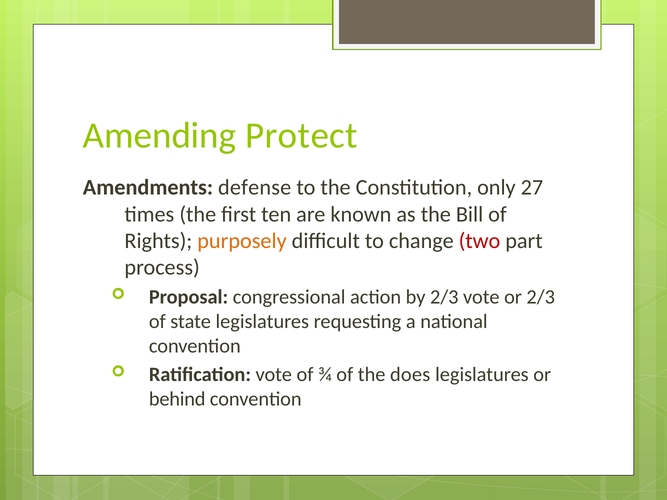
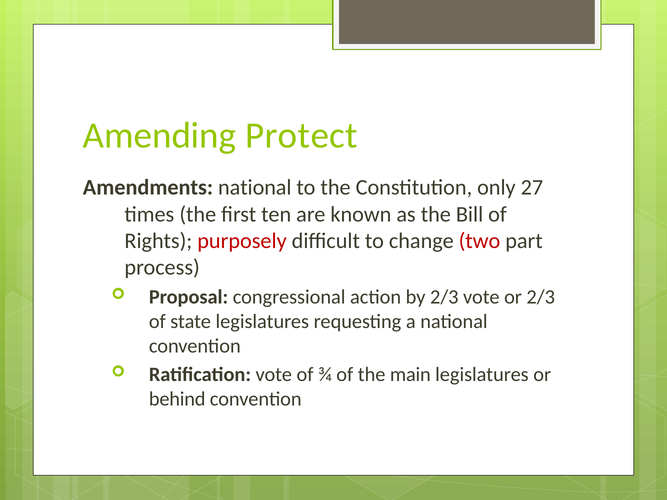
Amendments defense: defense -> national
purposely colour: orange -> red
does: does -> main
